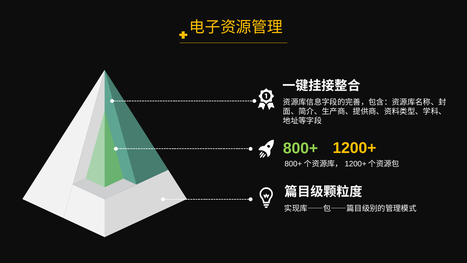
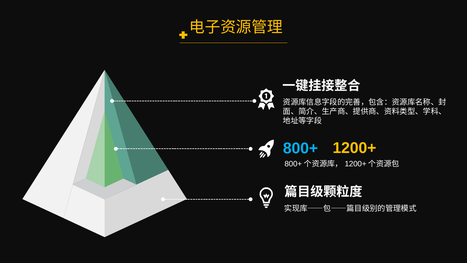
800+ colour: light green -> light blue
